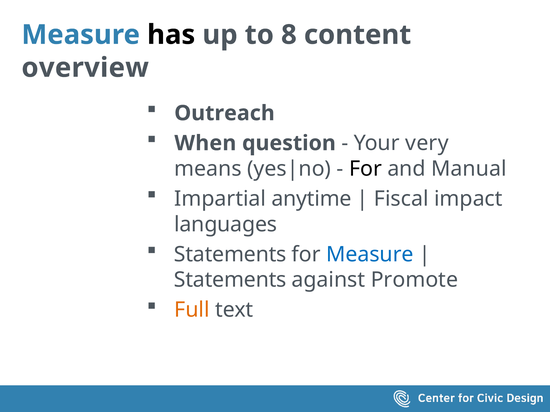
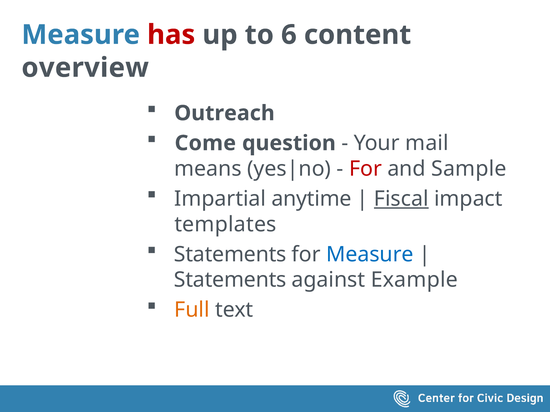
has colour: black -> red
8: 8 -> 6
When: When -> Come
very: very -> mail
For at (365, 169) colour: black -> red
Manual: Manual -> Sample
Fiscal underline: none -> present
languages: languages -> templates
Promote: Promote -> Example
